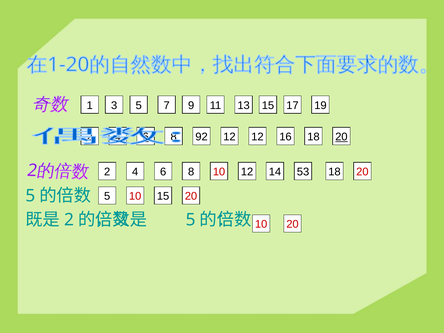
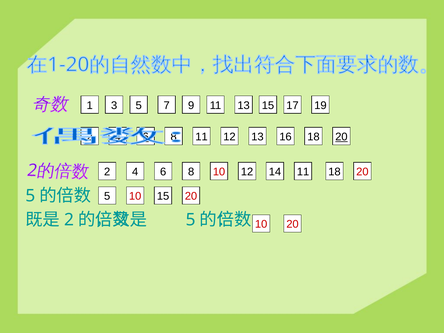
92 at (202, 137): 92 -> 11
12 12: 12 -> 13
12 53: 53 -> 11
